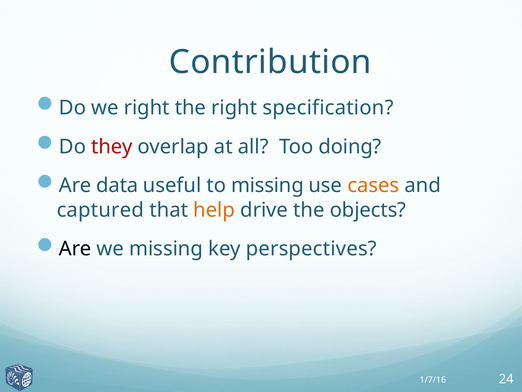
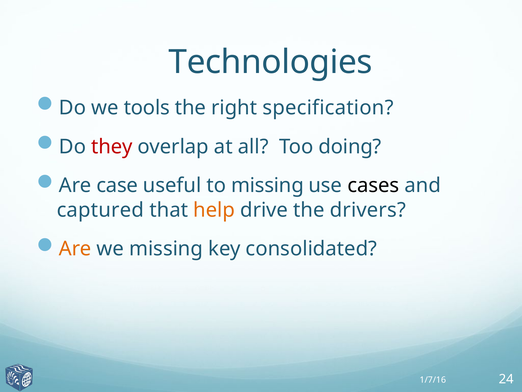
Contribution: Contribution -> Technologies
we right: right -> tools
data: data -> case
cases colour: orange -> black
objects: objects -> drivers
Are at (75, 249) colour: black -> orange
perspectives: perspectives -> consolidated
